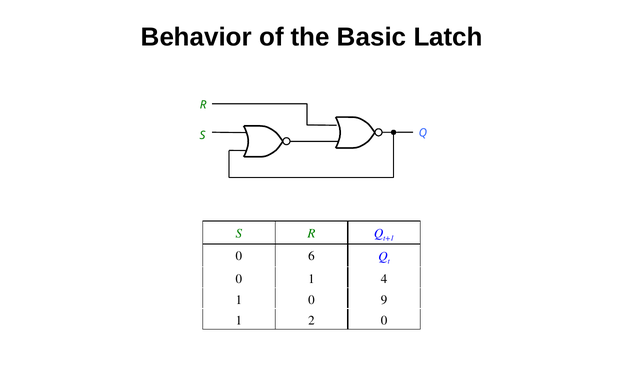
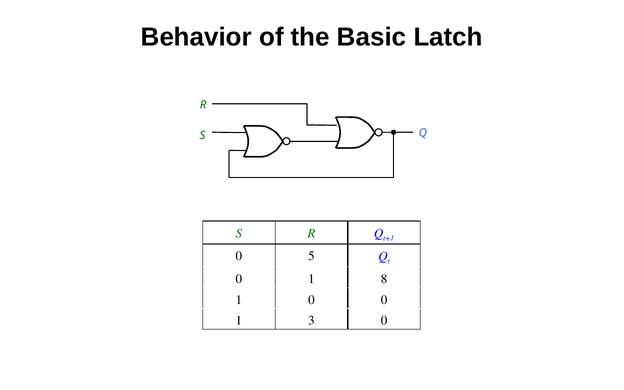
6: 6 -> 5
4: 4 -> 8
0 9: 9 -> 0
2: 2 -> 3
